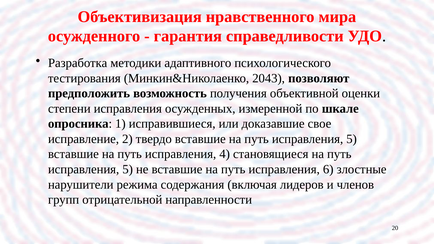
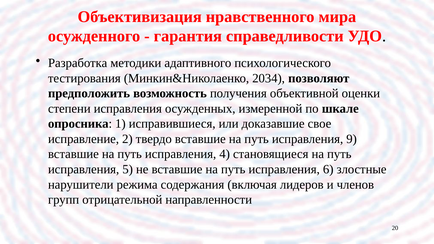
2043: 2043 -> 2034
5 at (352, 139): 5 -> 9
